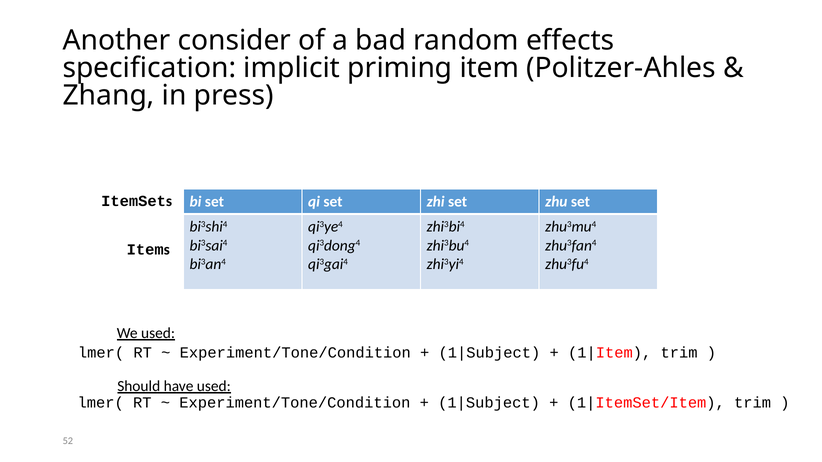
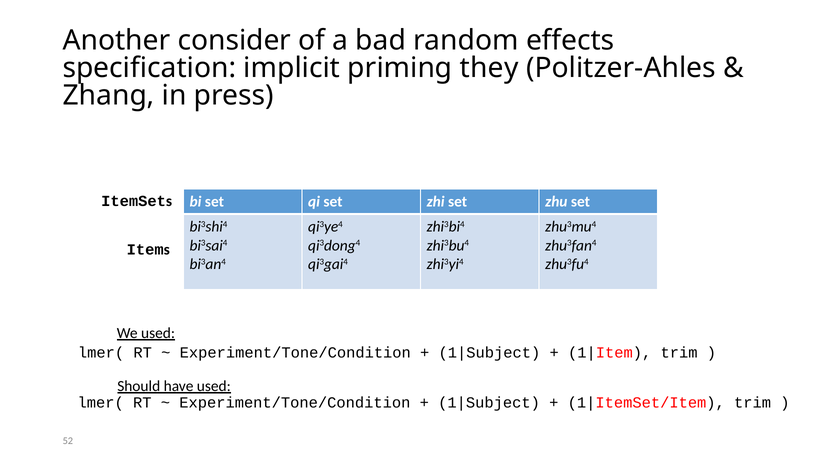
item: item -> they
